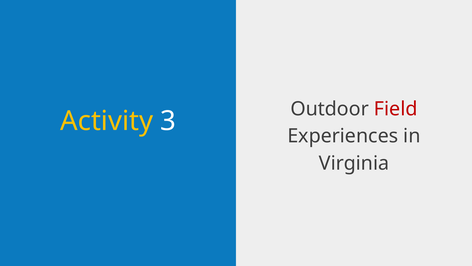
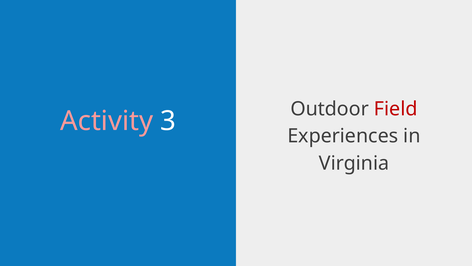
Activity colour: yellow -> pink
